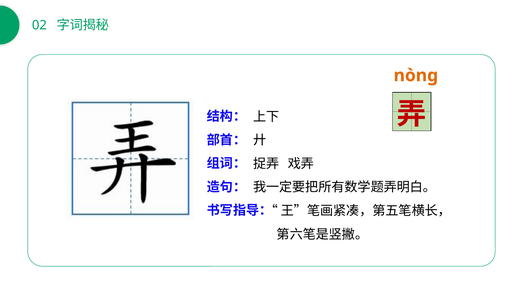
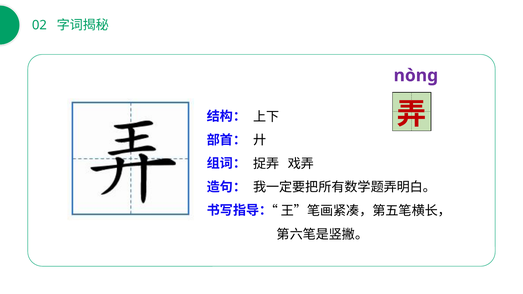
nònɡ colour: orange -> purple
